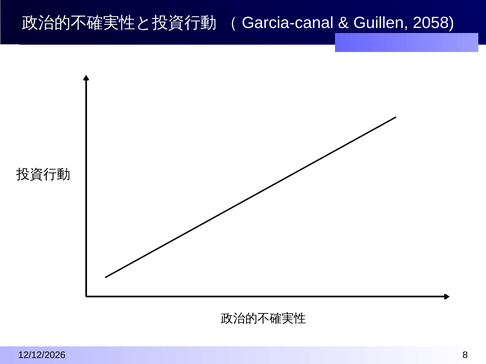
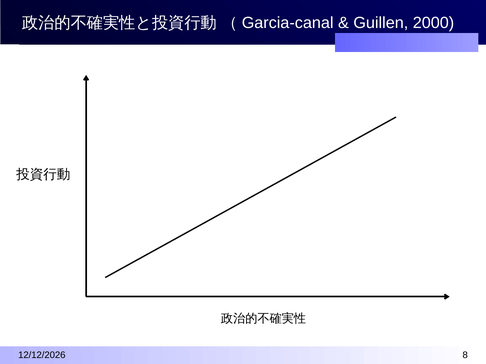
2058: 2058 -> 2000
